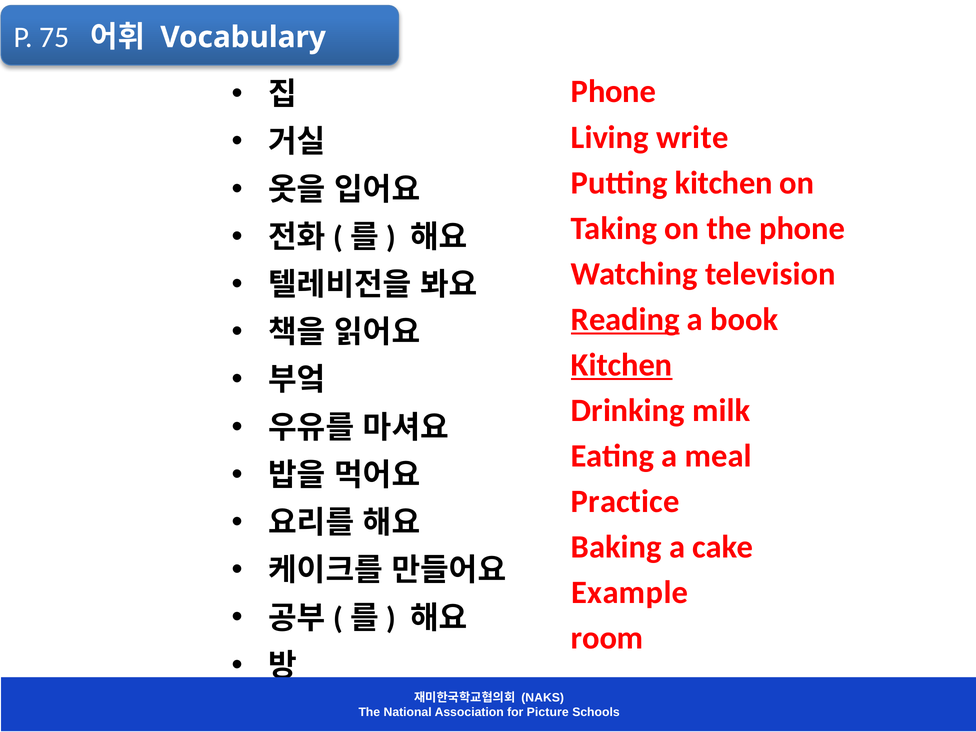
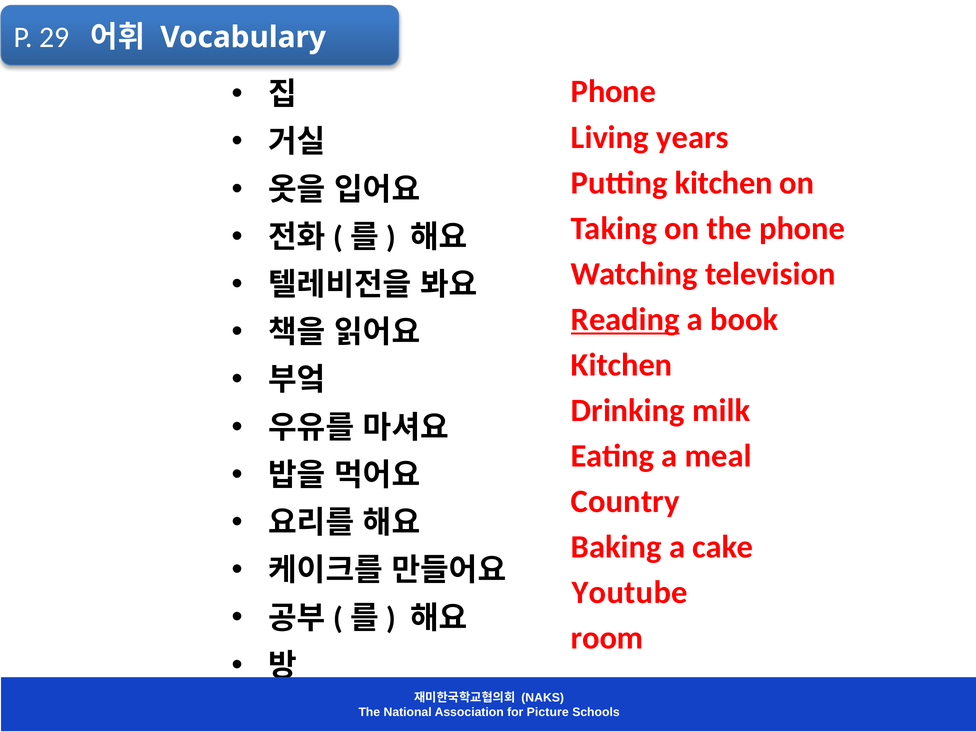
75: 75 -> 29
write: write -> years
Kitchen at (622, 365) underline: present -> none
Practice: Practice -> Country
Example: Example -> Youtube
